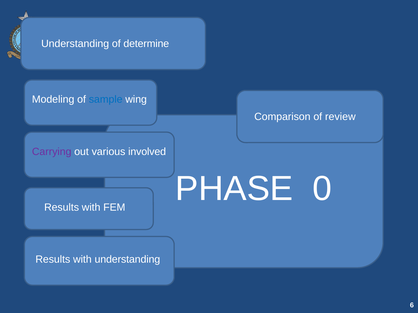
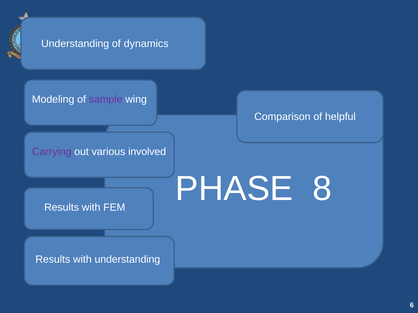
determine: determine -> dynamics
sample colour: blue -> purple
review: review -> helpful
0: 0 -> 8
